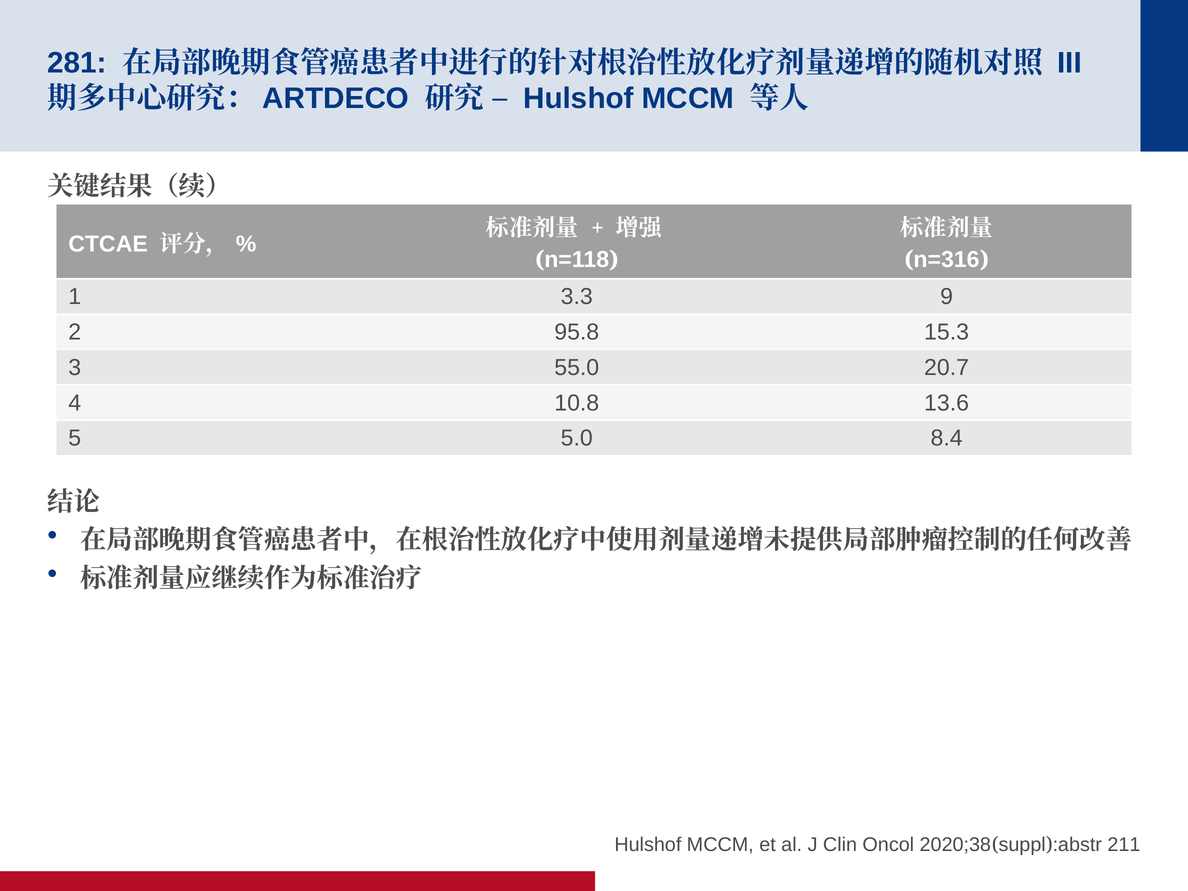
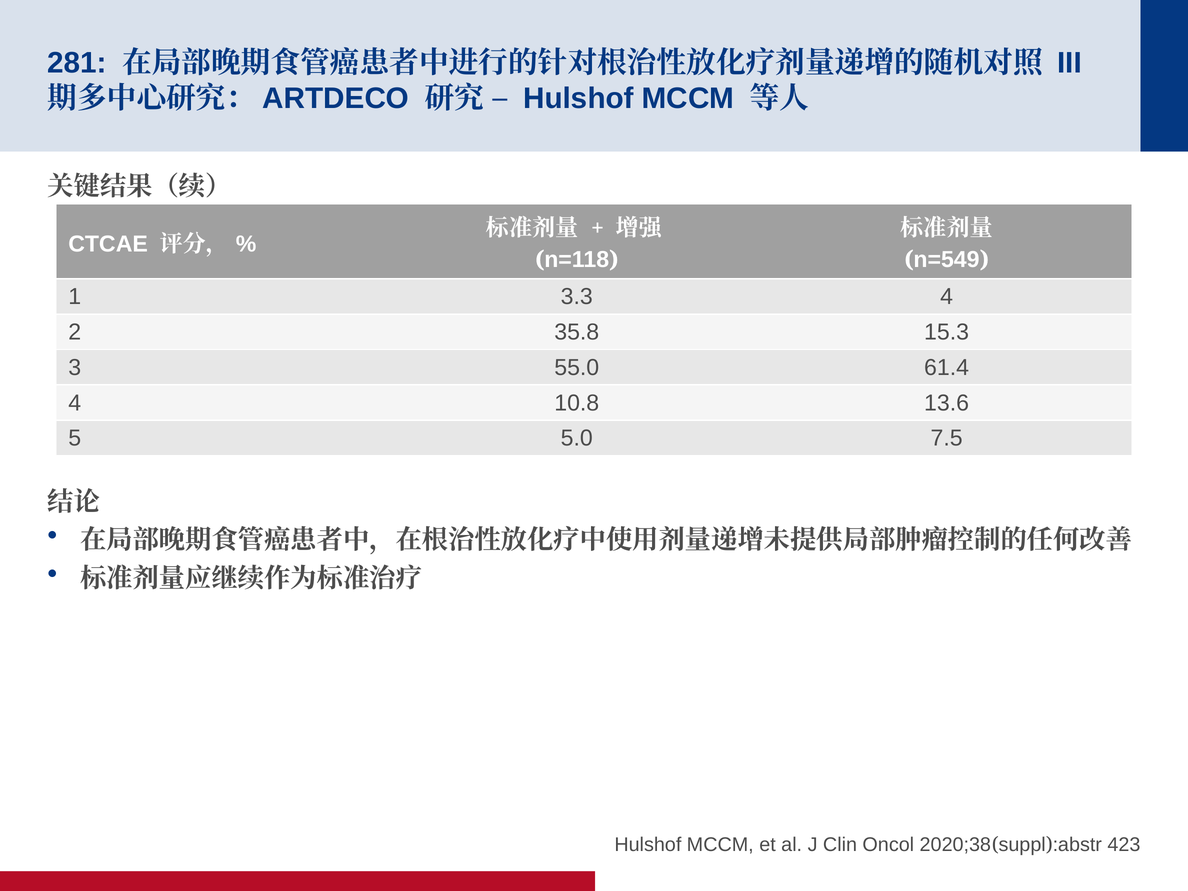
n=316: n=316 -> n=549
3.3 9: 9 -> 4
95.8: 95.8 -> 35.8
20.7: 20.7 -> 61.4
8.4: 8.4 -> 7.5
211: 211 -> 423
